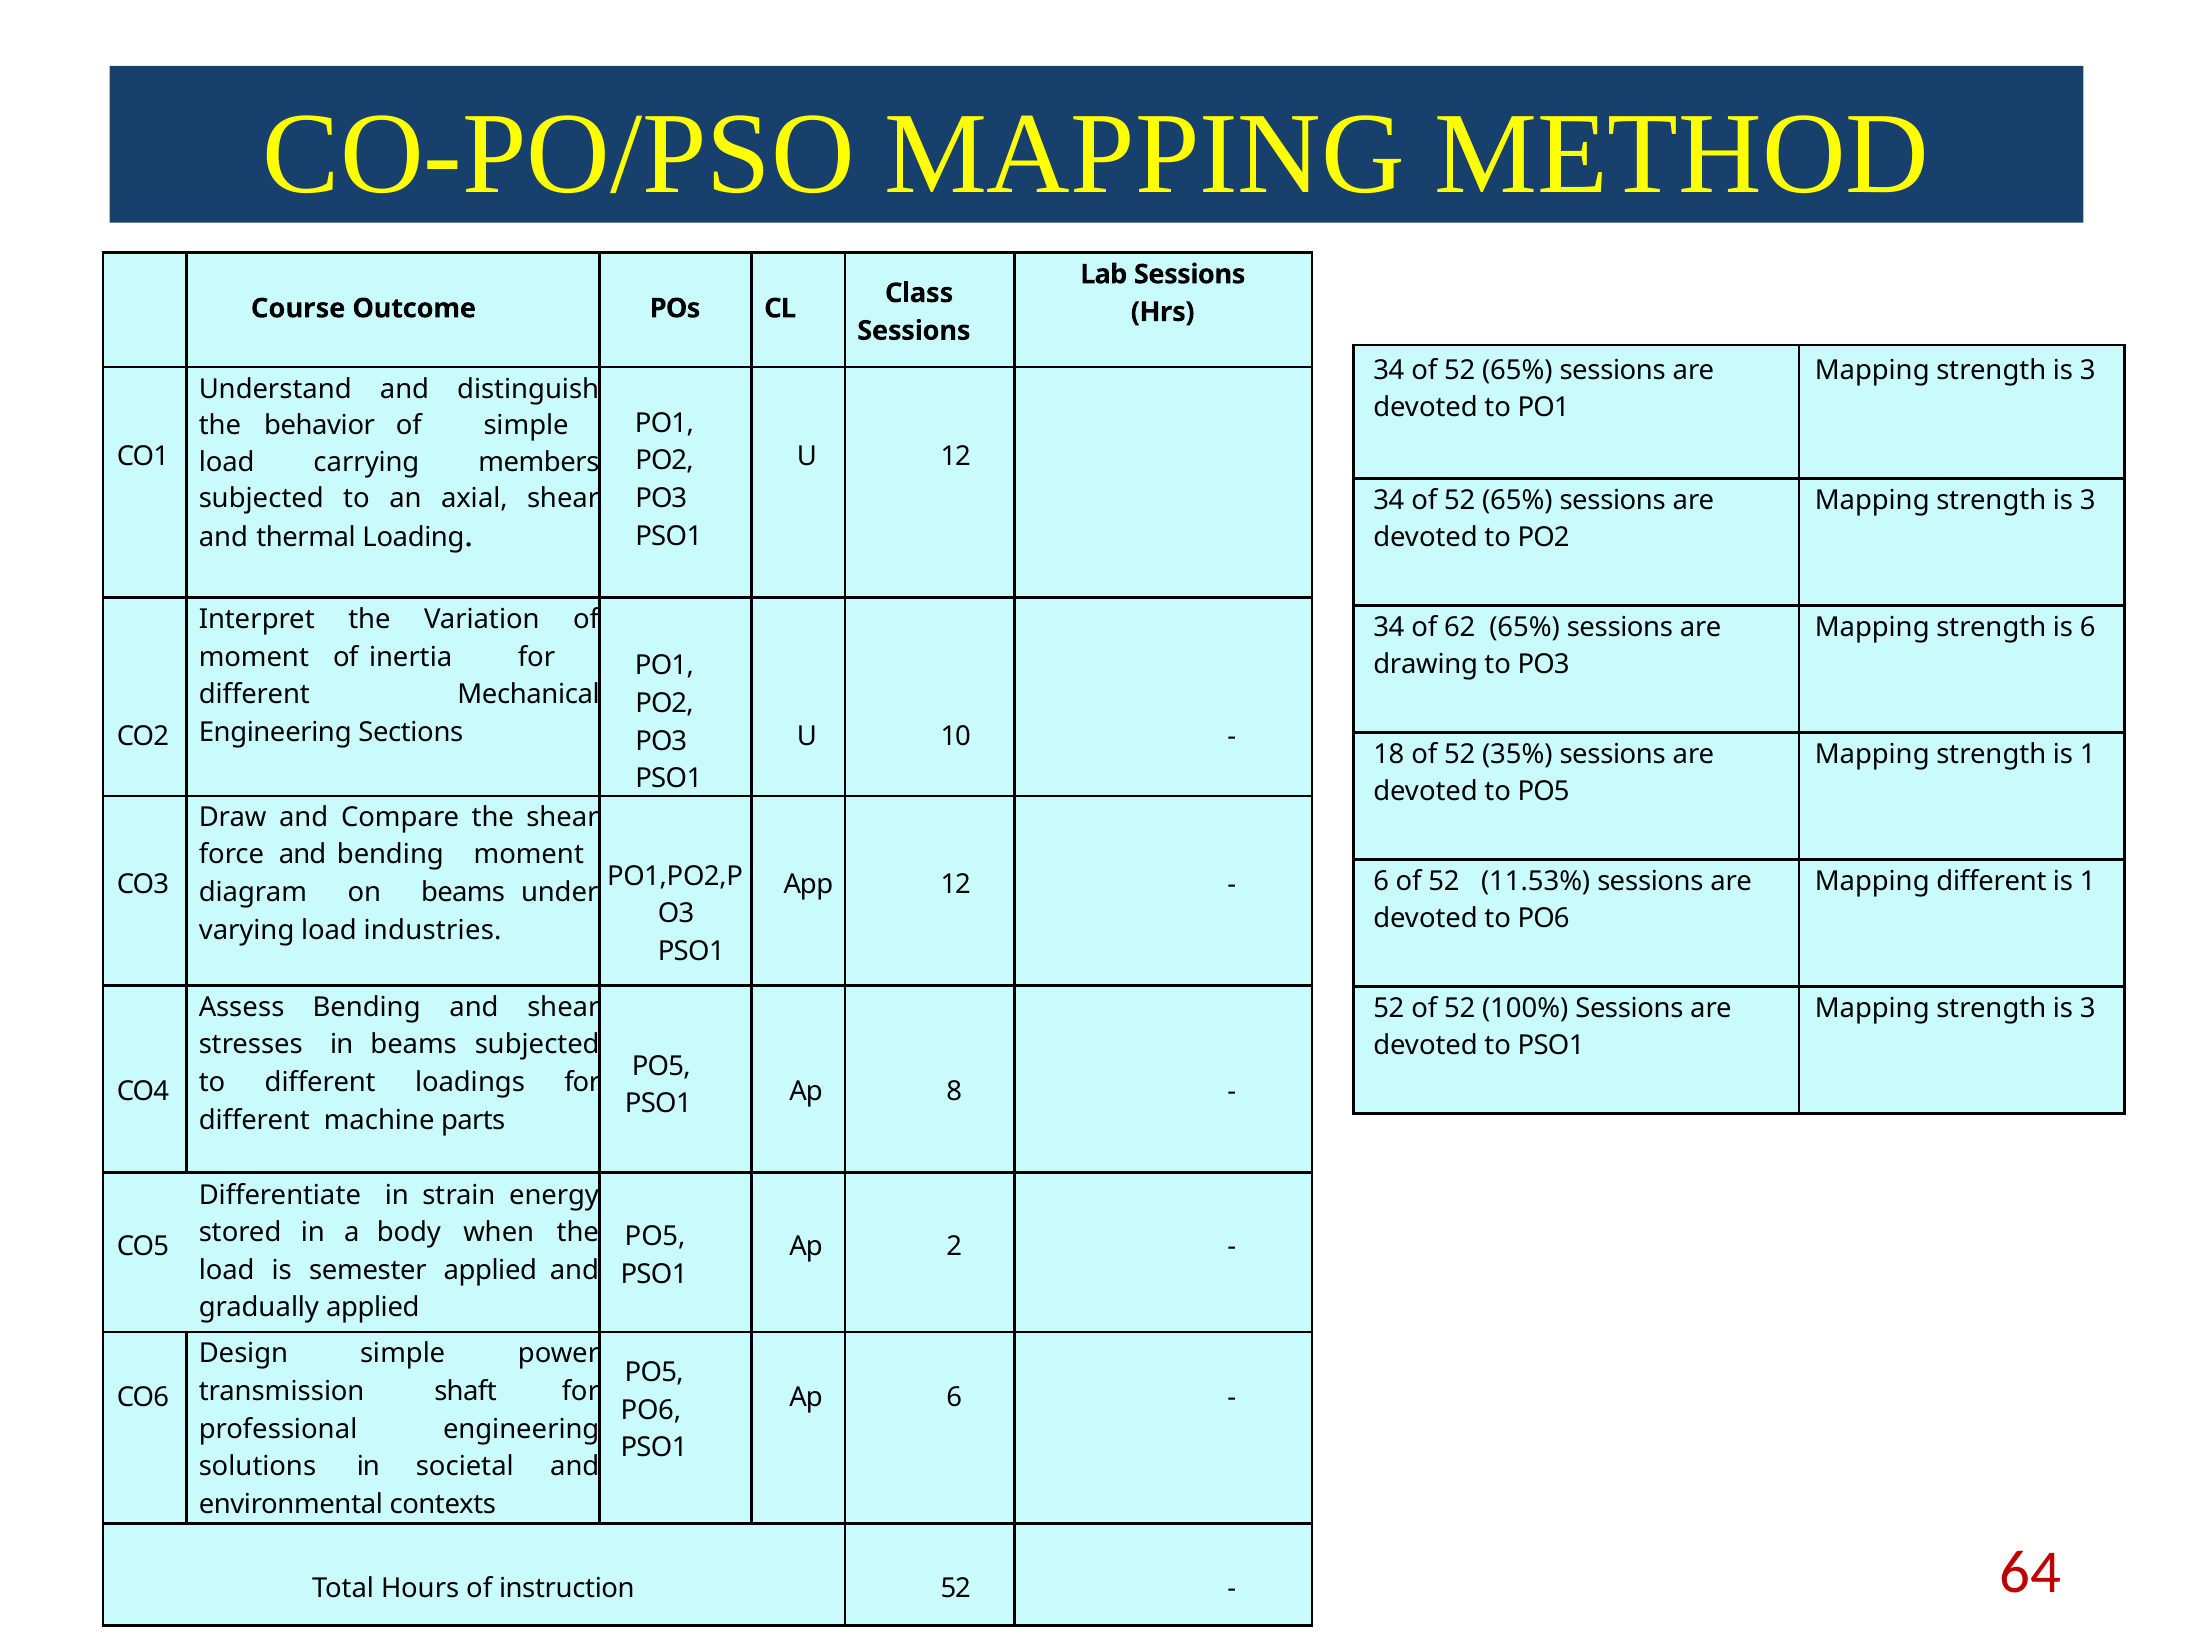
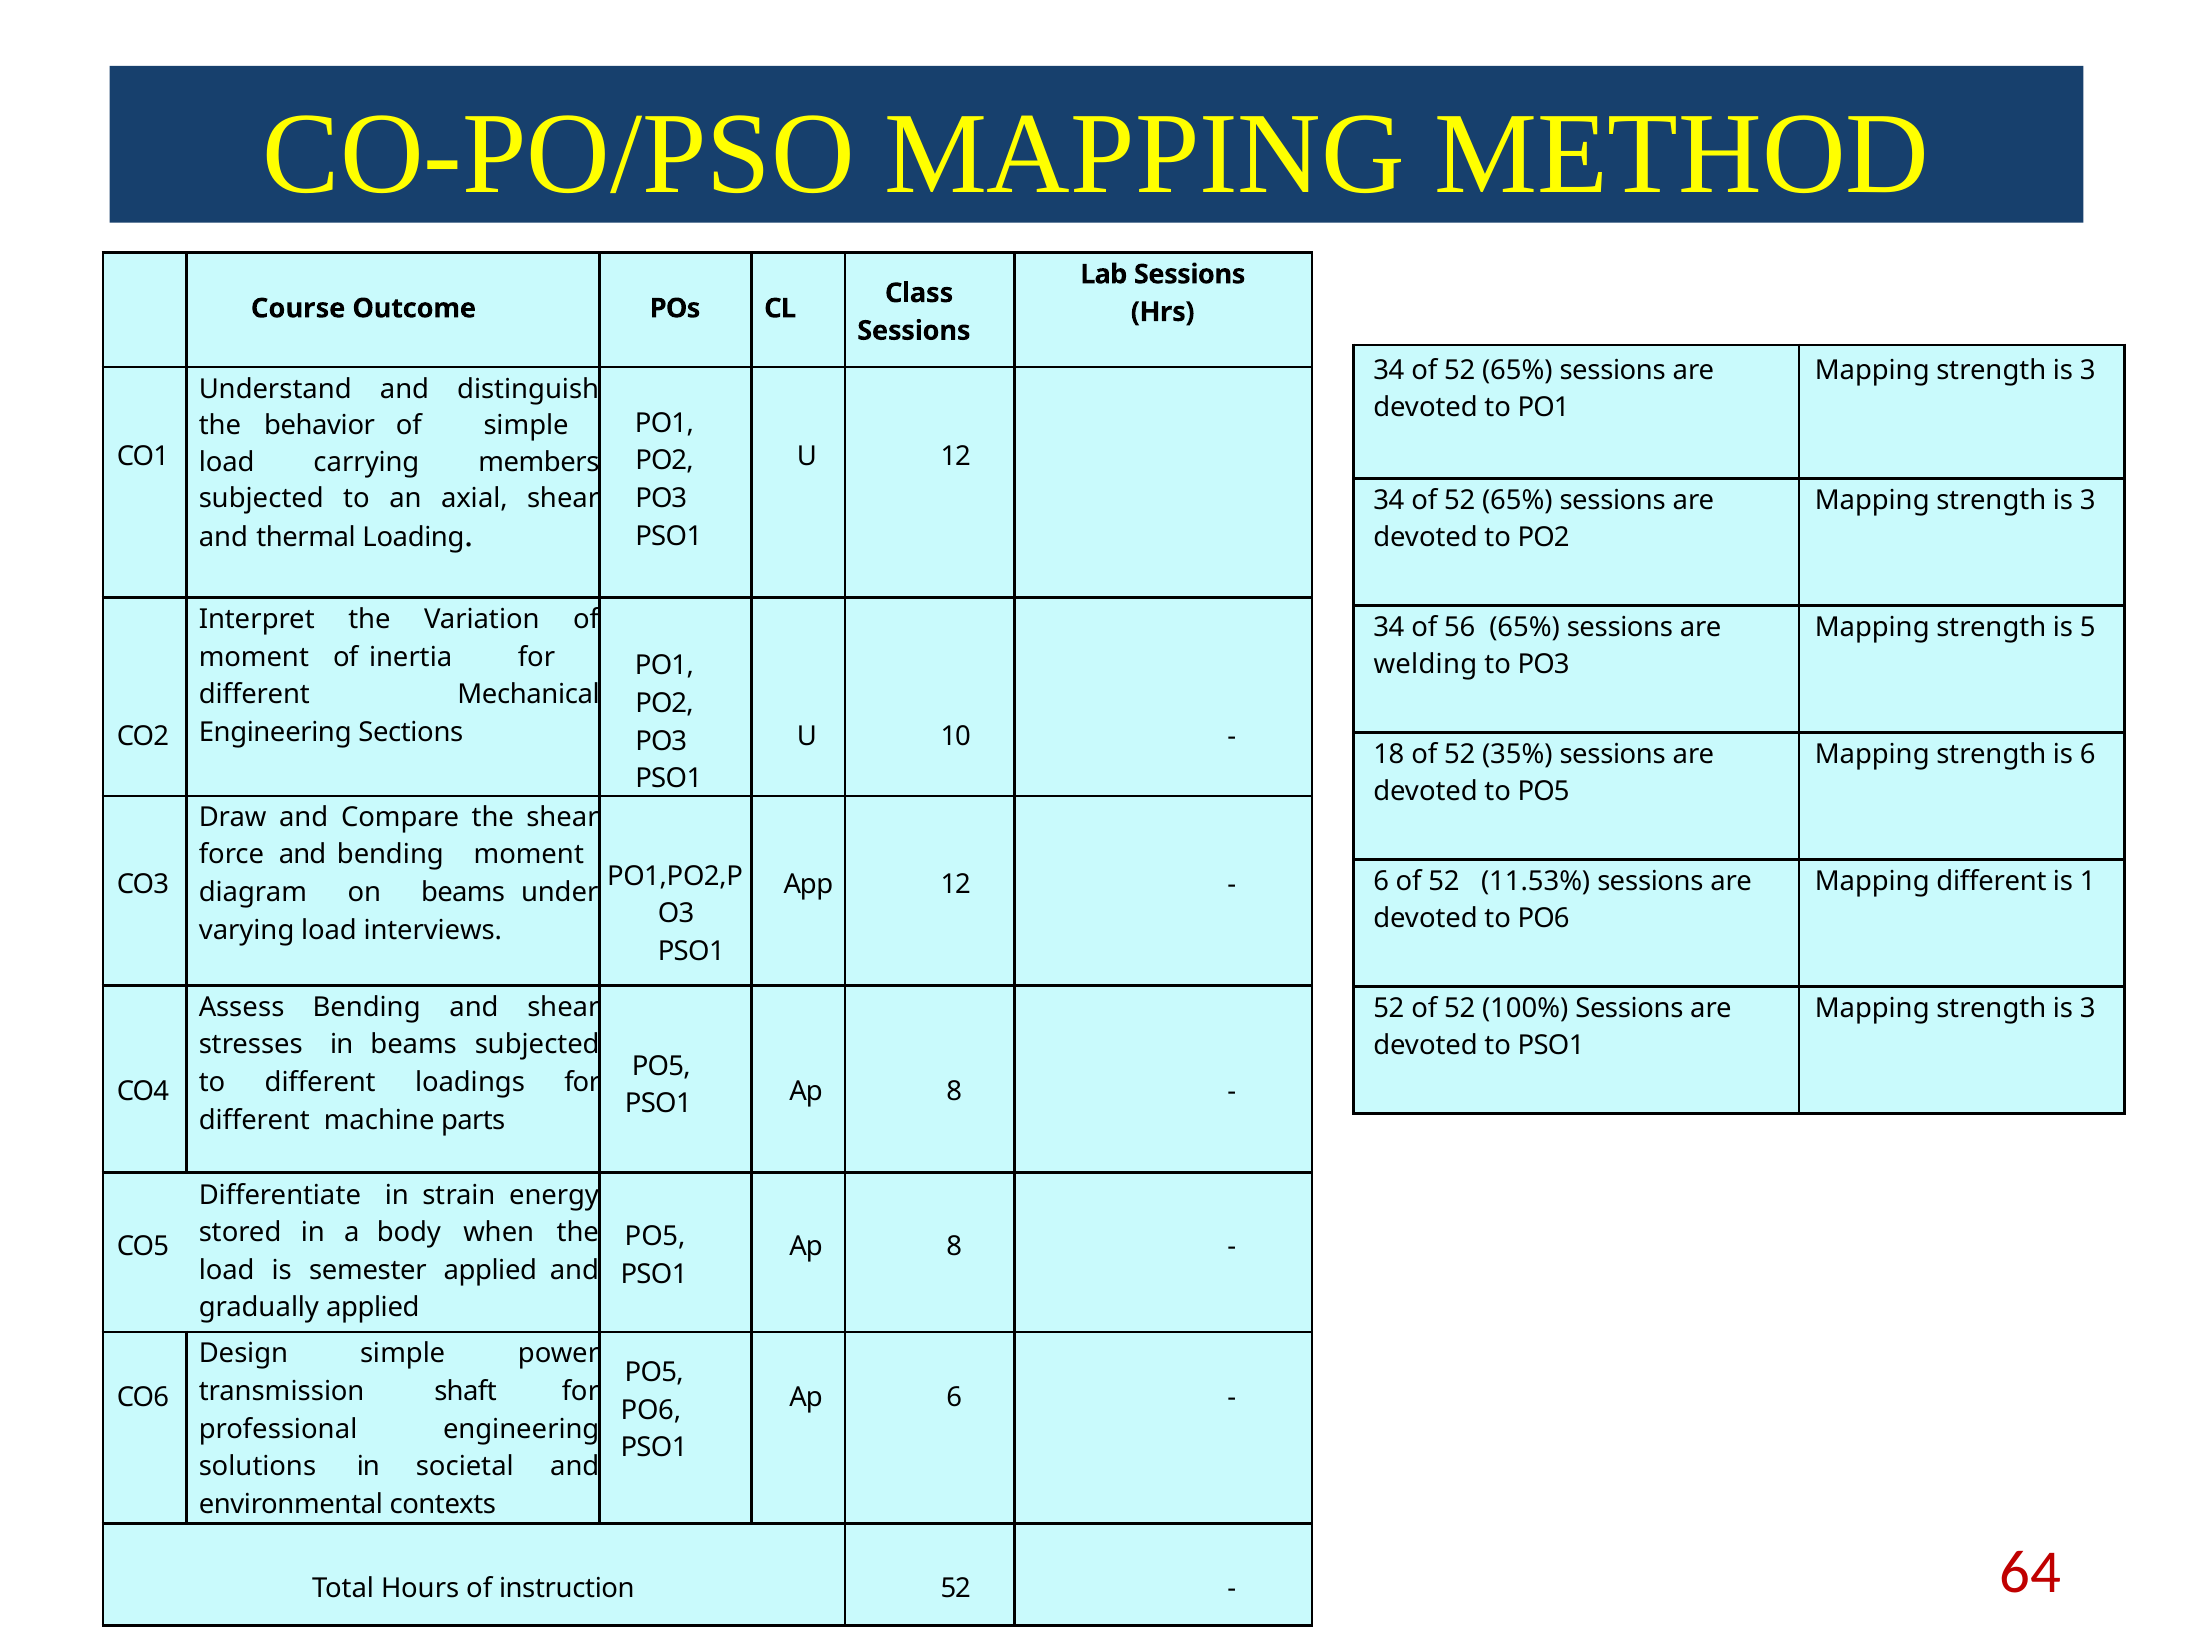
62: 62 -> 56
is 6: 6 -> 5
drawing: drawing -> welding
strength is 1: 1 -> 6
industries: industries -> interviews
2 at (954, 1247): 2 -> 8
